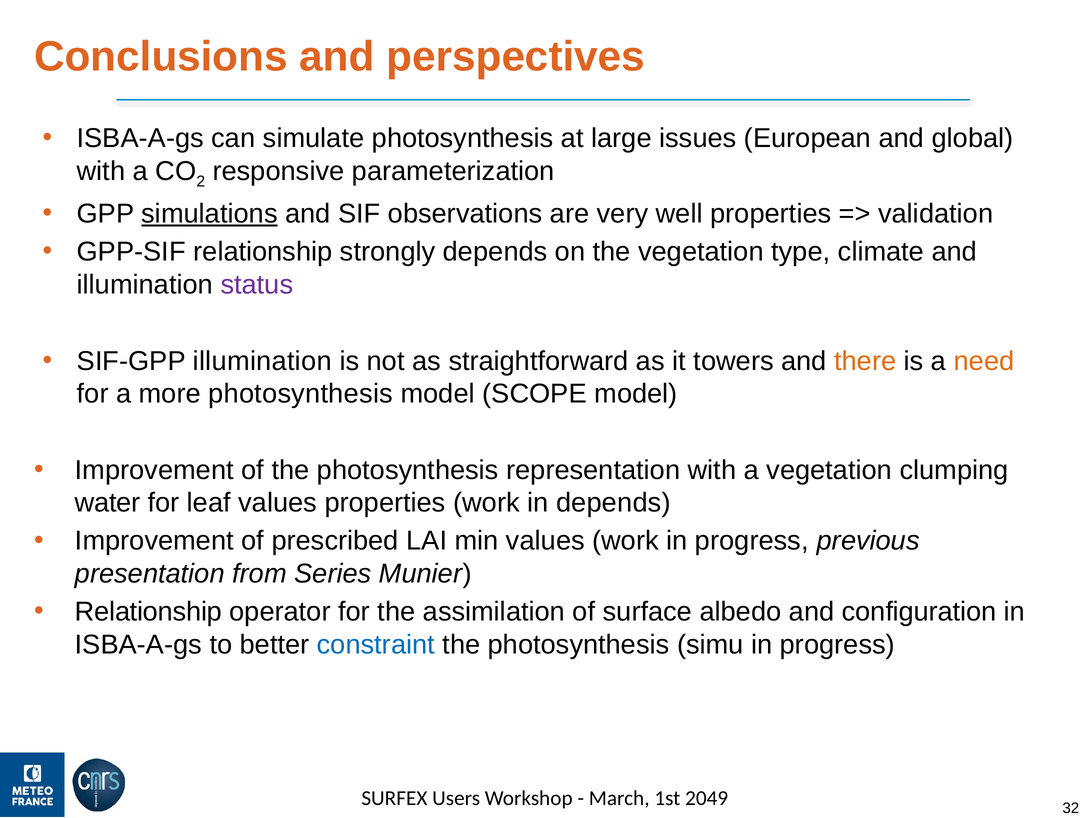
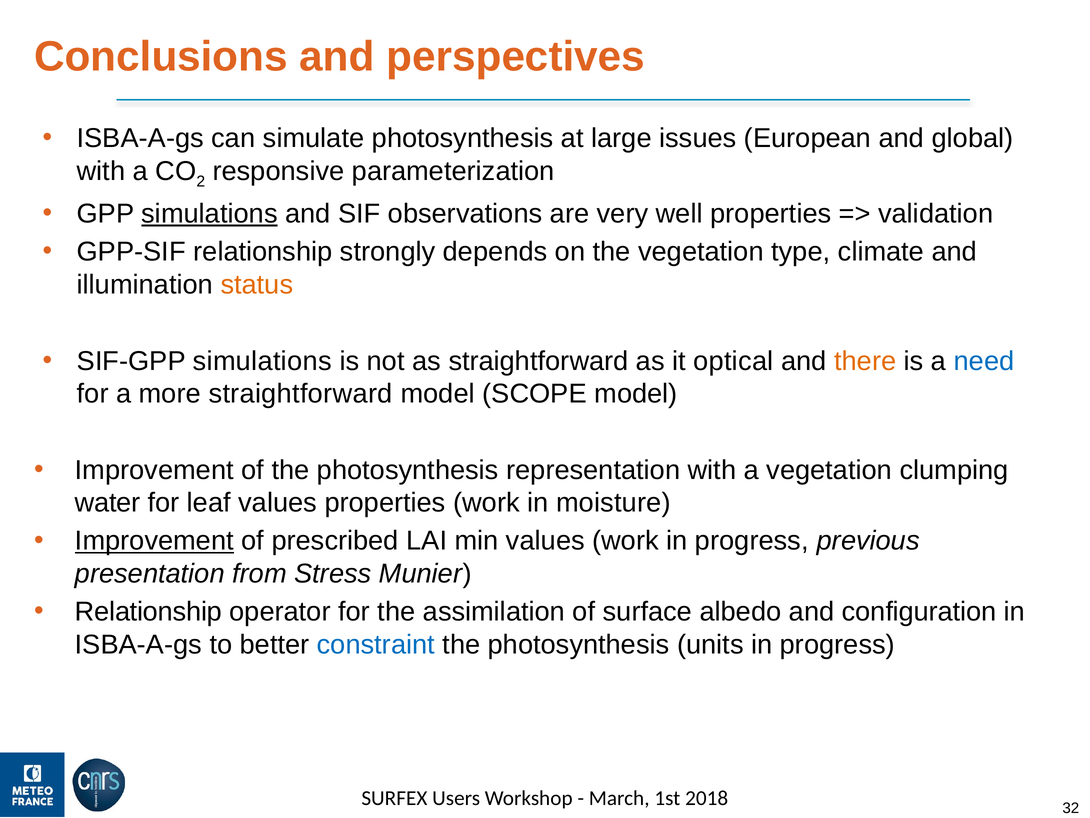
status colour: purple -> orange
SIF-GPP illumination: illumination -> simulations
towers: towers -> optical
need colour: orange -> blue
more photosynthesis: photosynthesis -> straightforward
in depends: depends -> moisture
Improvement at (154, 541) underline: none -> present
Series: Series -> Stress
simu: simu -> units
2049: 2049 -> 2018
